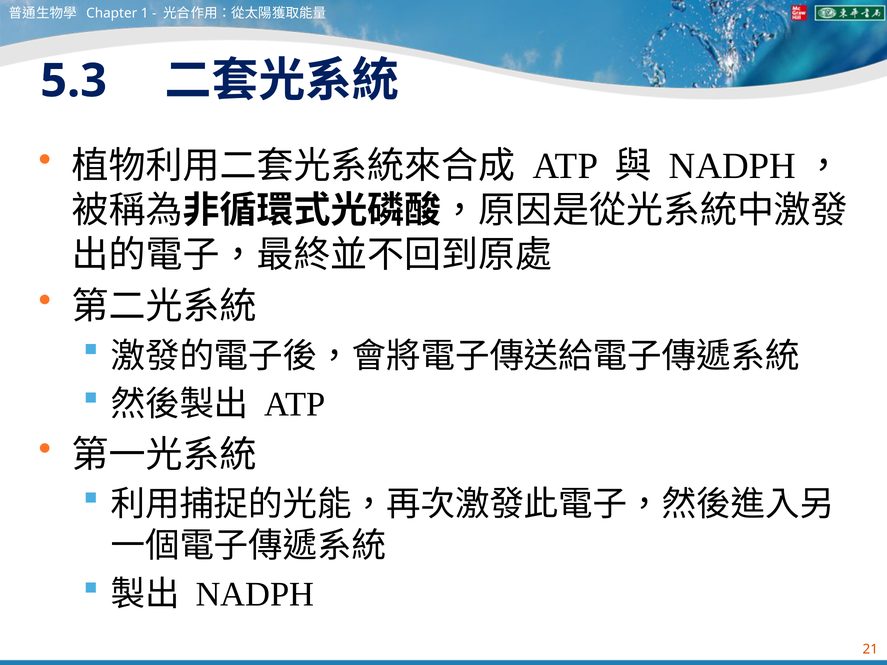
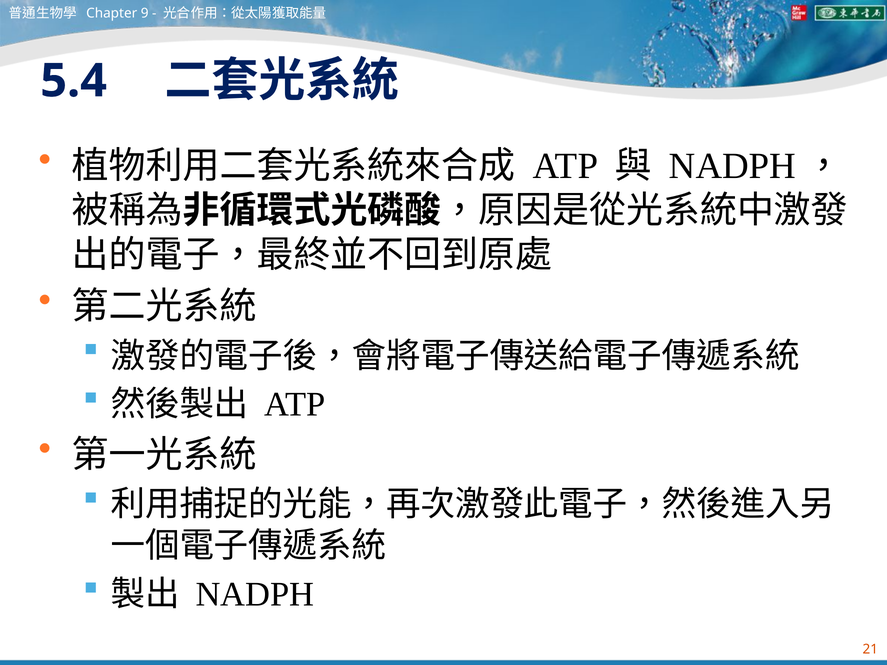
1: 1 -> 9
5.3: 5.3 -> 5.4
